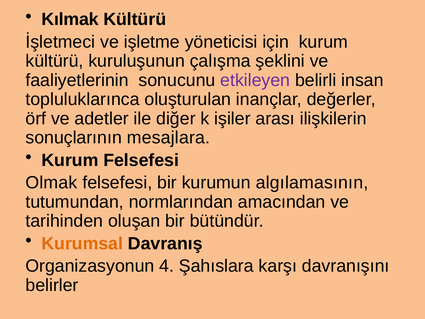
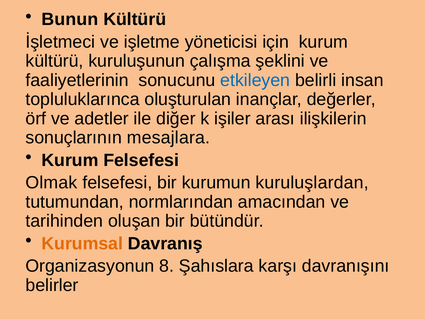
Kılmak: Kılmak -> Bunun
etkileyen colour: purple -> blue
algılamasının: algılamasının -> kuruluşlardan
4: 4 -> 8
